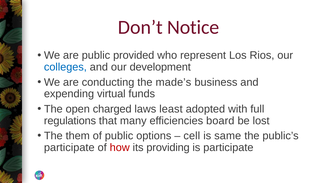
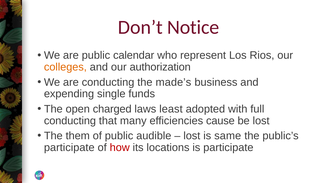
provided: provided -> calendar
colleges colour: blue -> orange
development: development -> authorization
virtual: virtual -> single
regulations at (70, 121): regulations -> conducting
board: board -> cause
options: options -> audible
cell at (192, 136): cell -> lost
providing: providing -> locations
